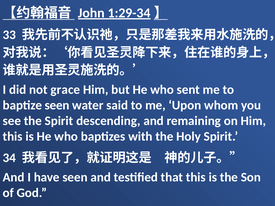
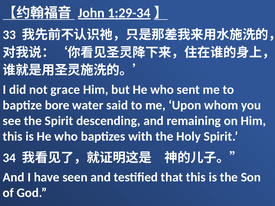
baptize seen: seen -> bore
